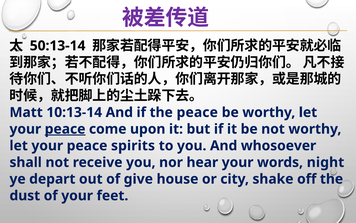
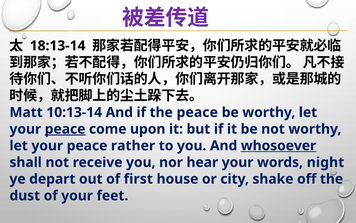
50:13-14: 50:13-14 -> 18:13-14
spirits: spirits -> rather
whosoever underline: none -> present
give: give -> first
